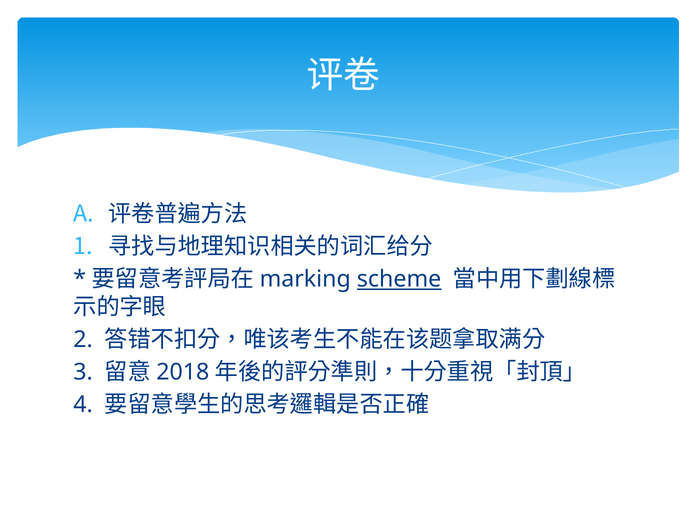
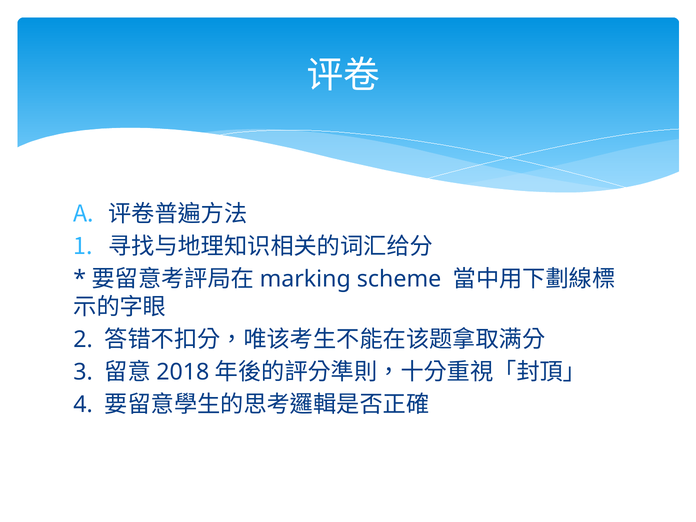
scheme underline: present -> none
